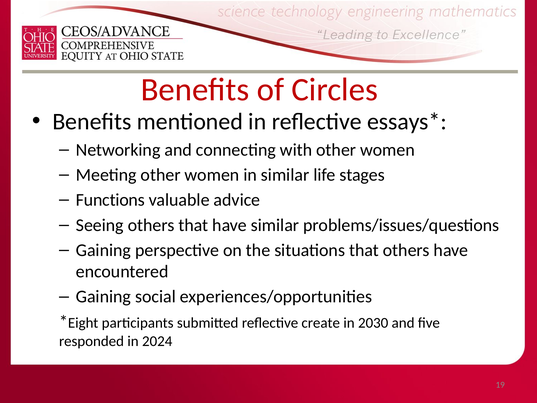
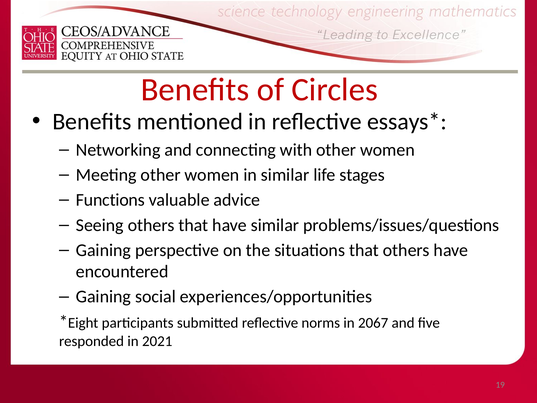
create: create -> norms
2030: 2030 -> 2067
2024: 2024 -> 2021
